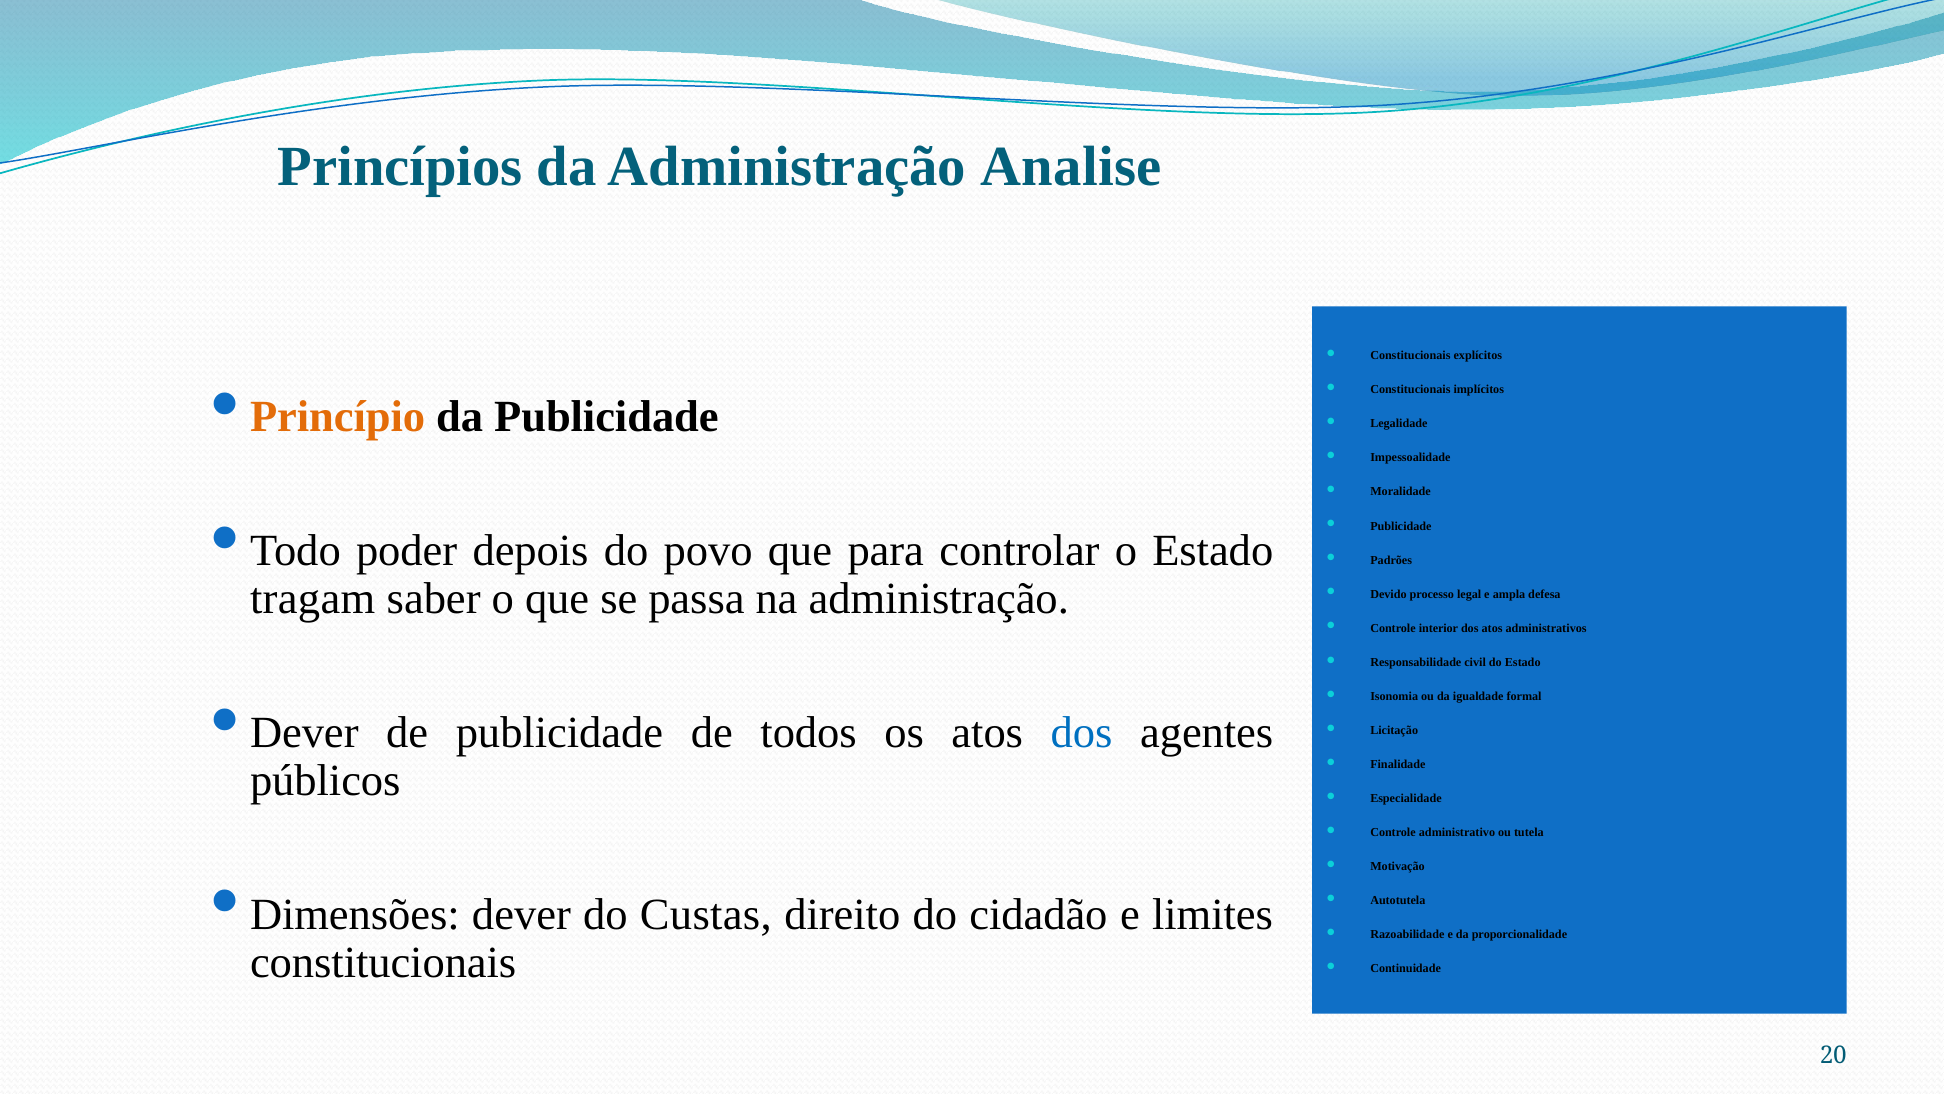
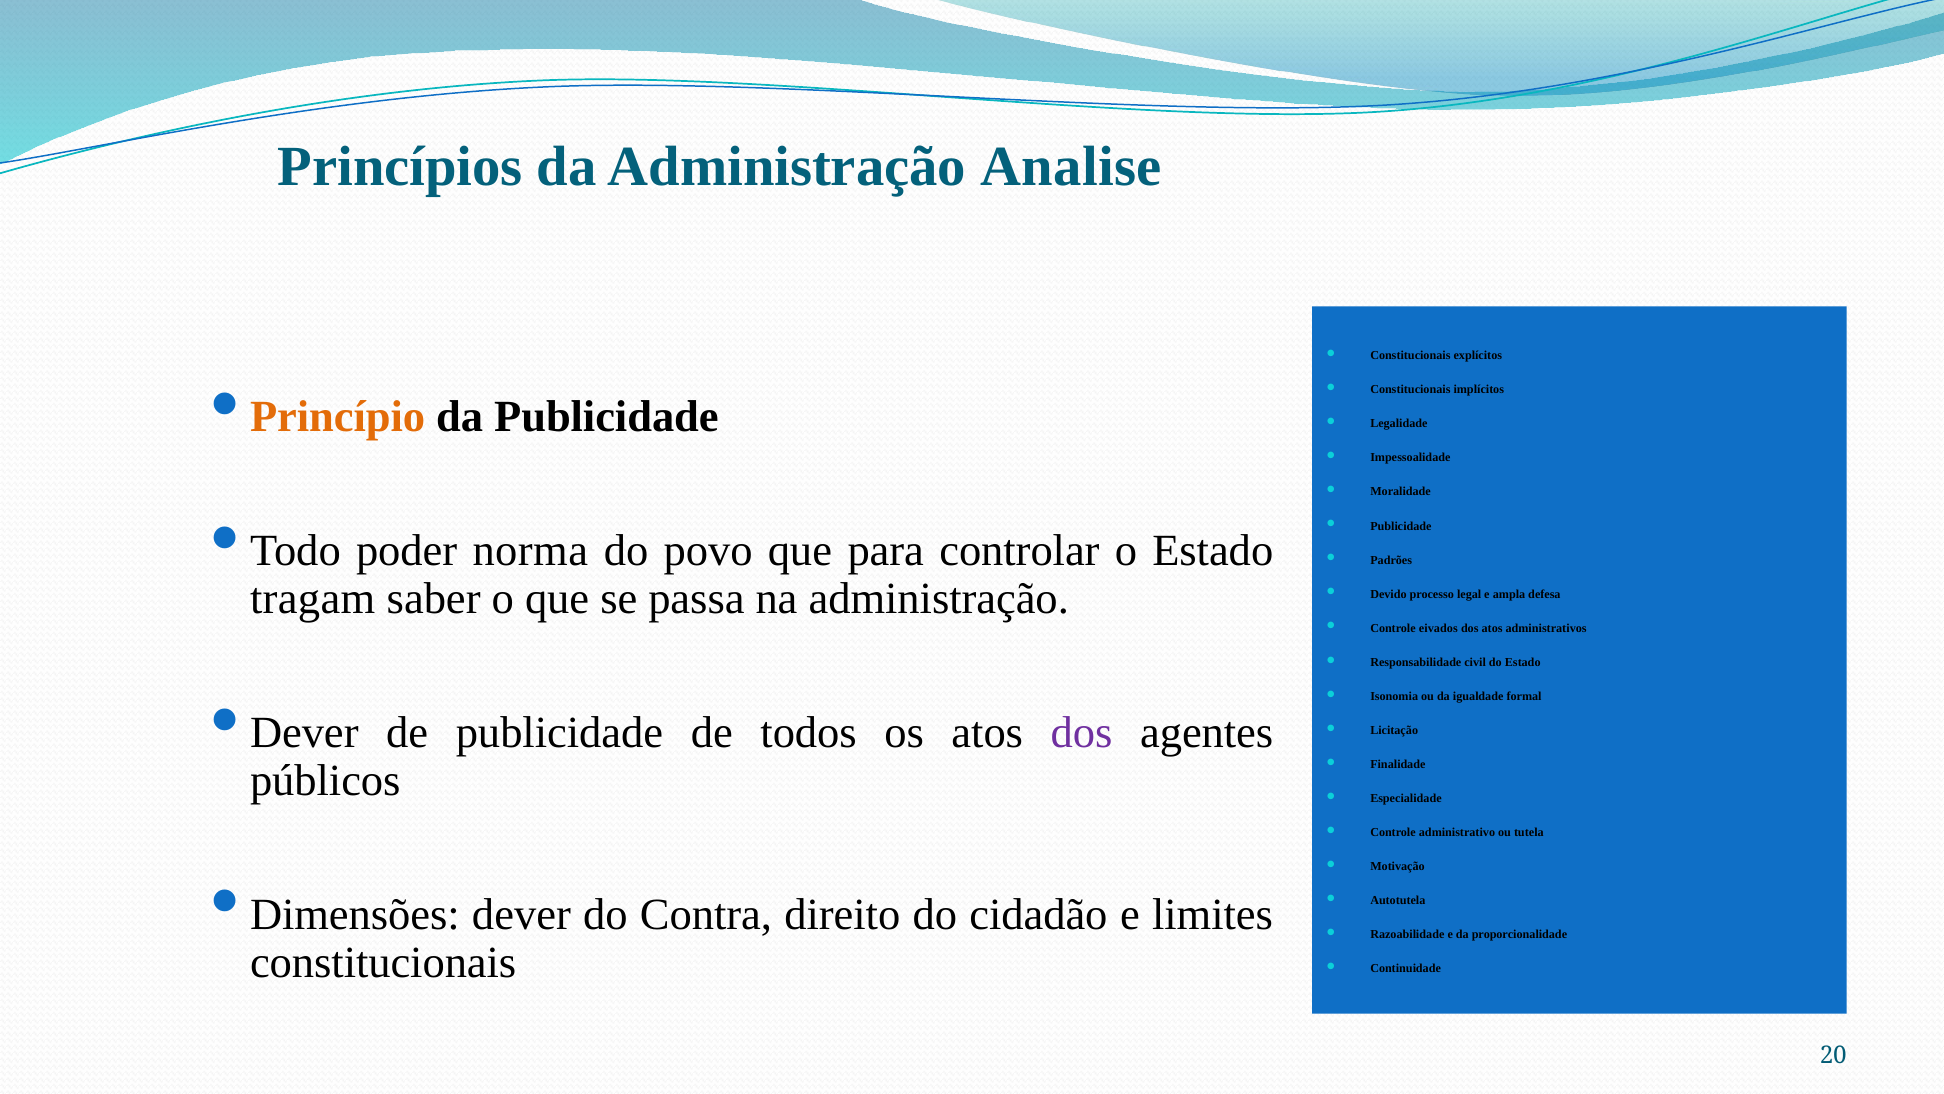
depois: depois -> norma
interior: interior -> eivados
dos at (1082, 732) colour: blue -> purple
Custas: Custas -> Contra
